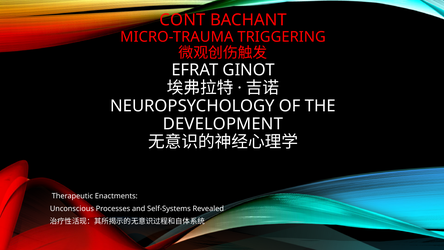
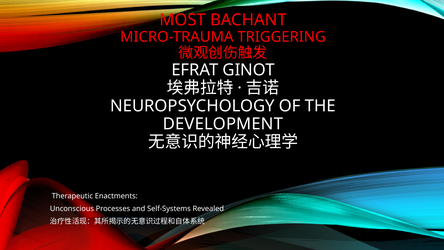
CONT: CONT -> MOST
